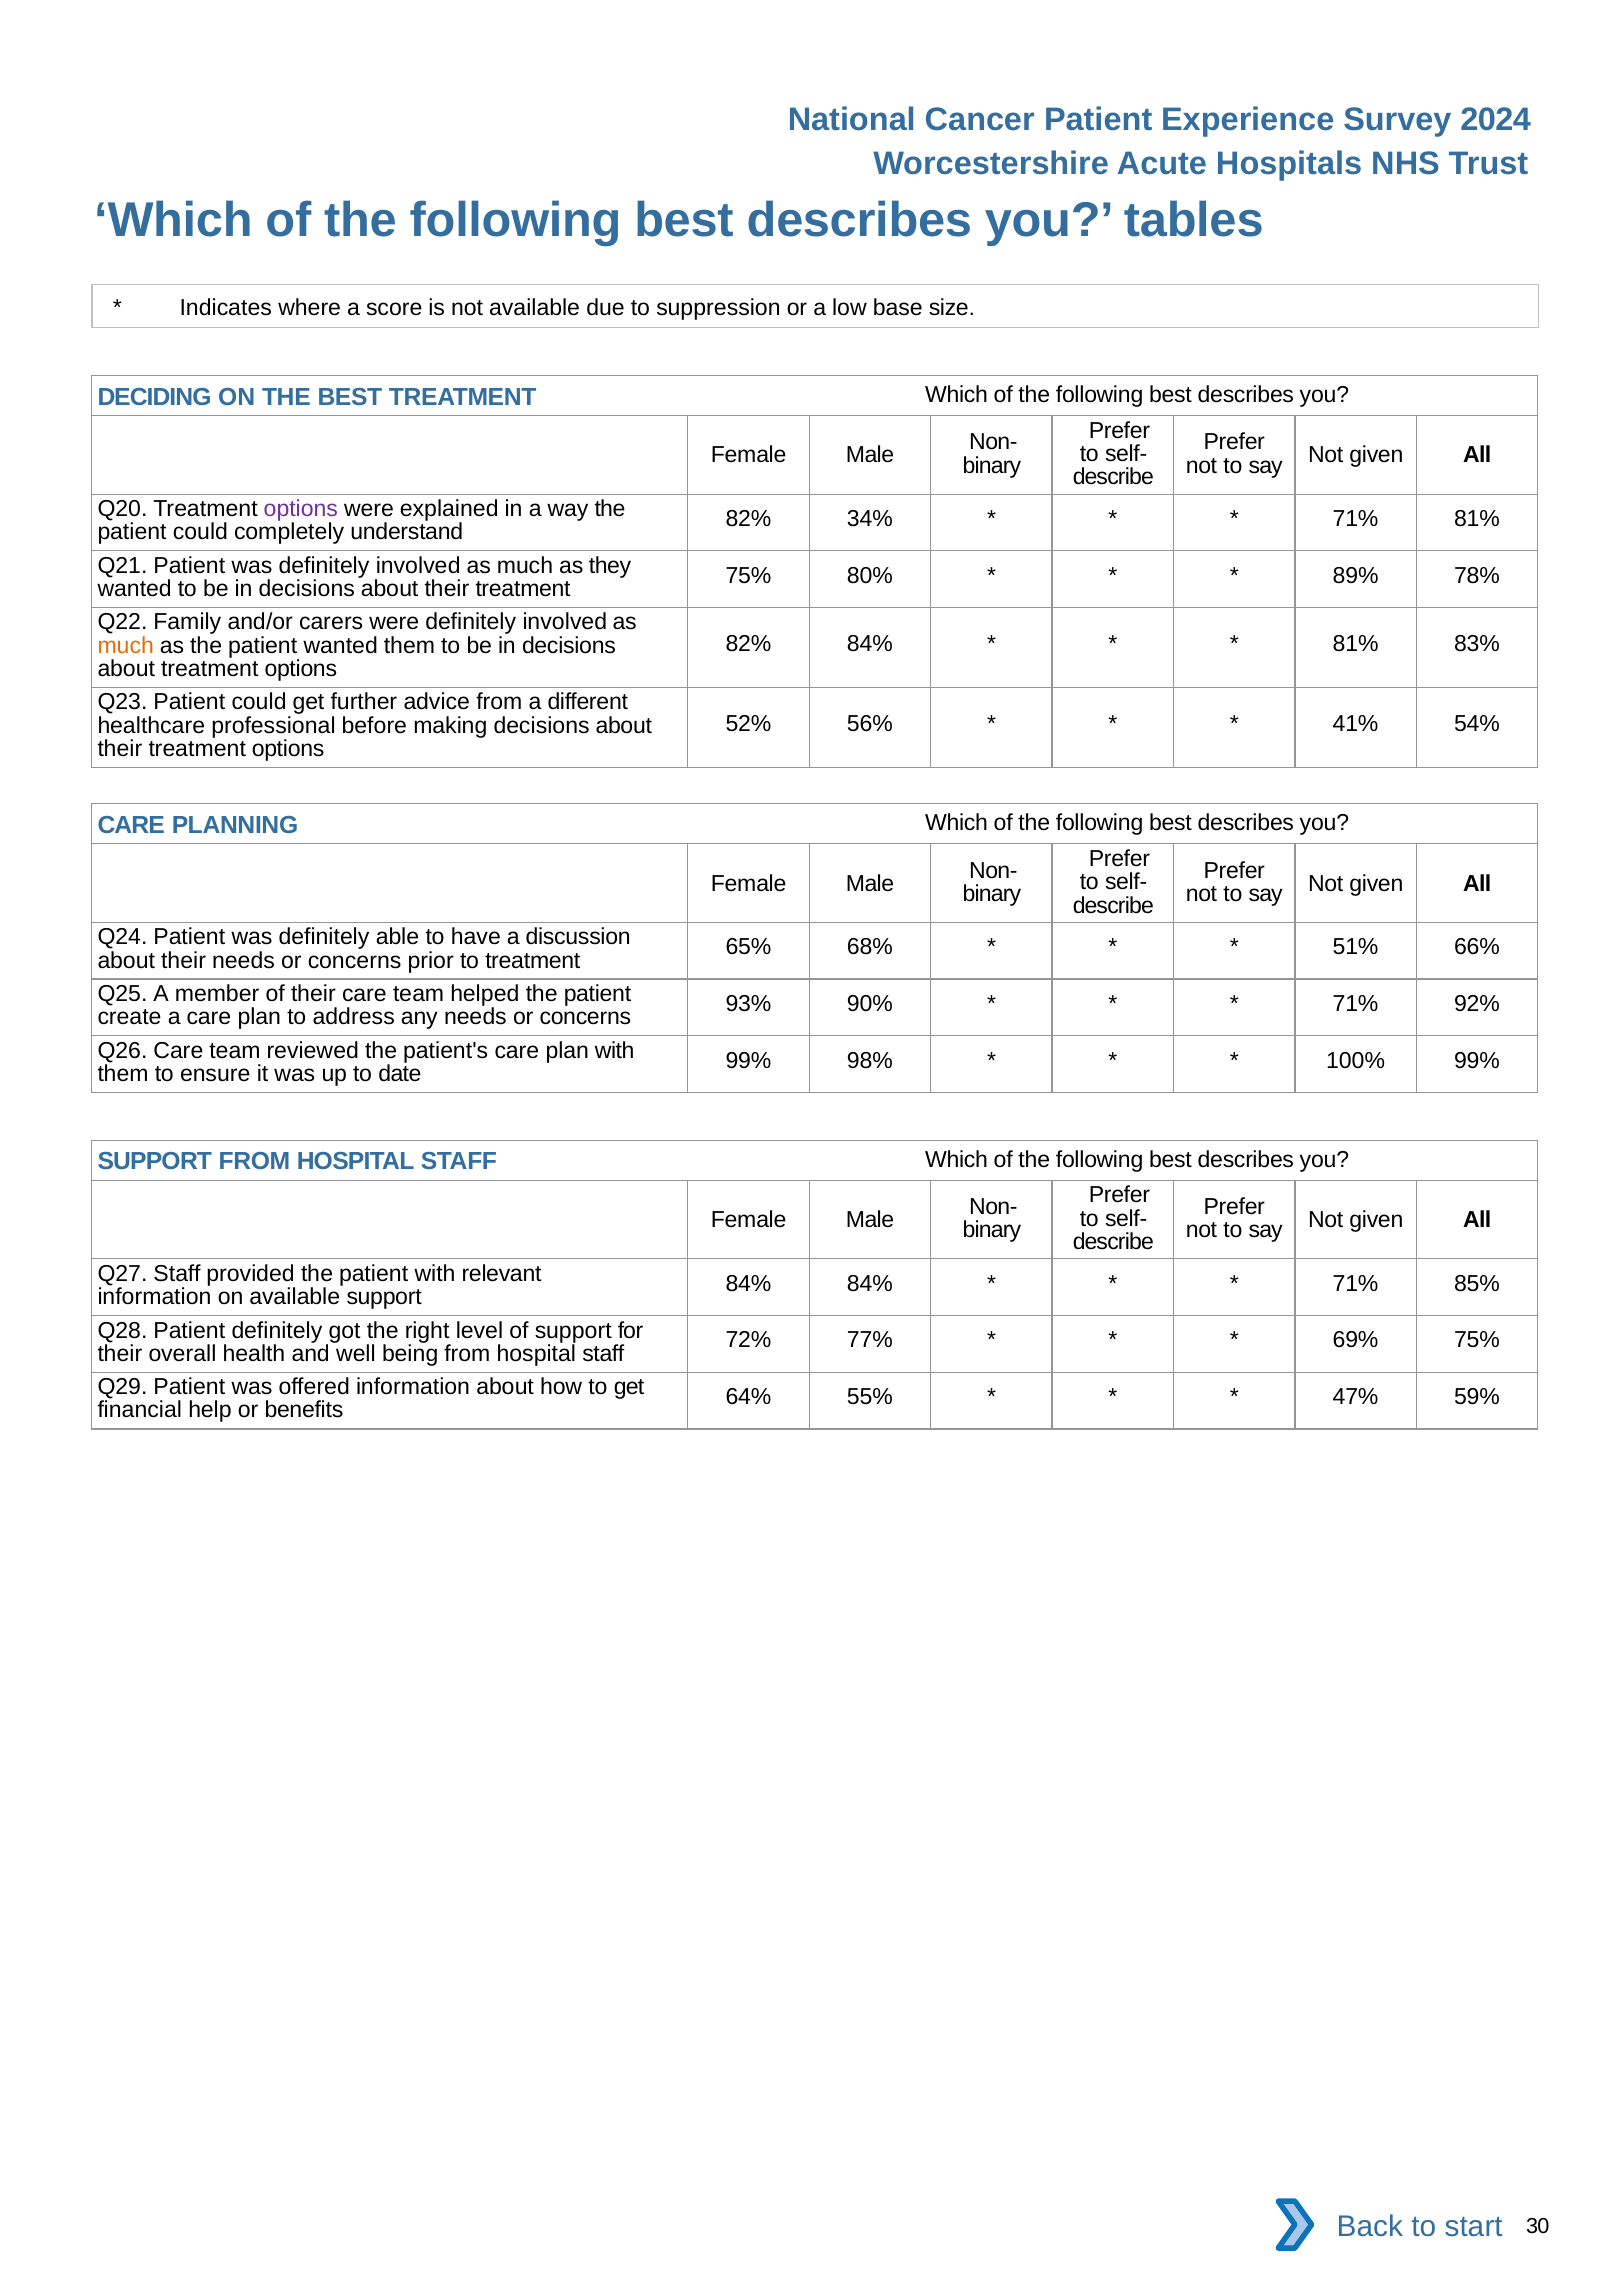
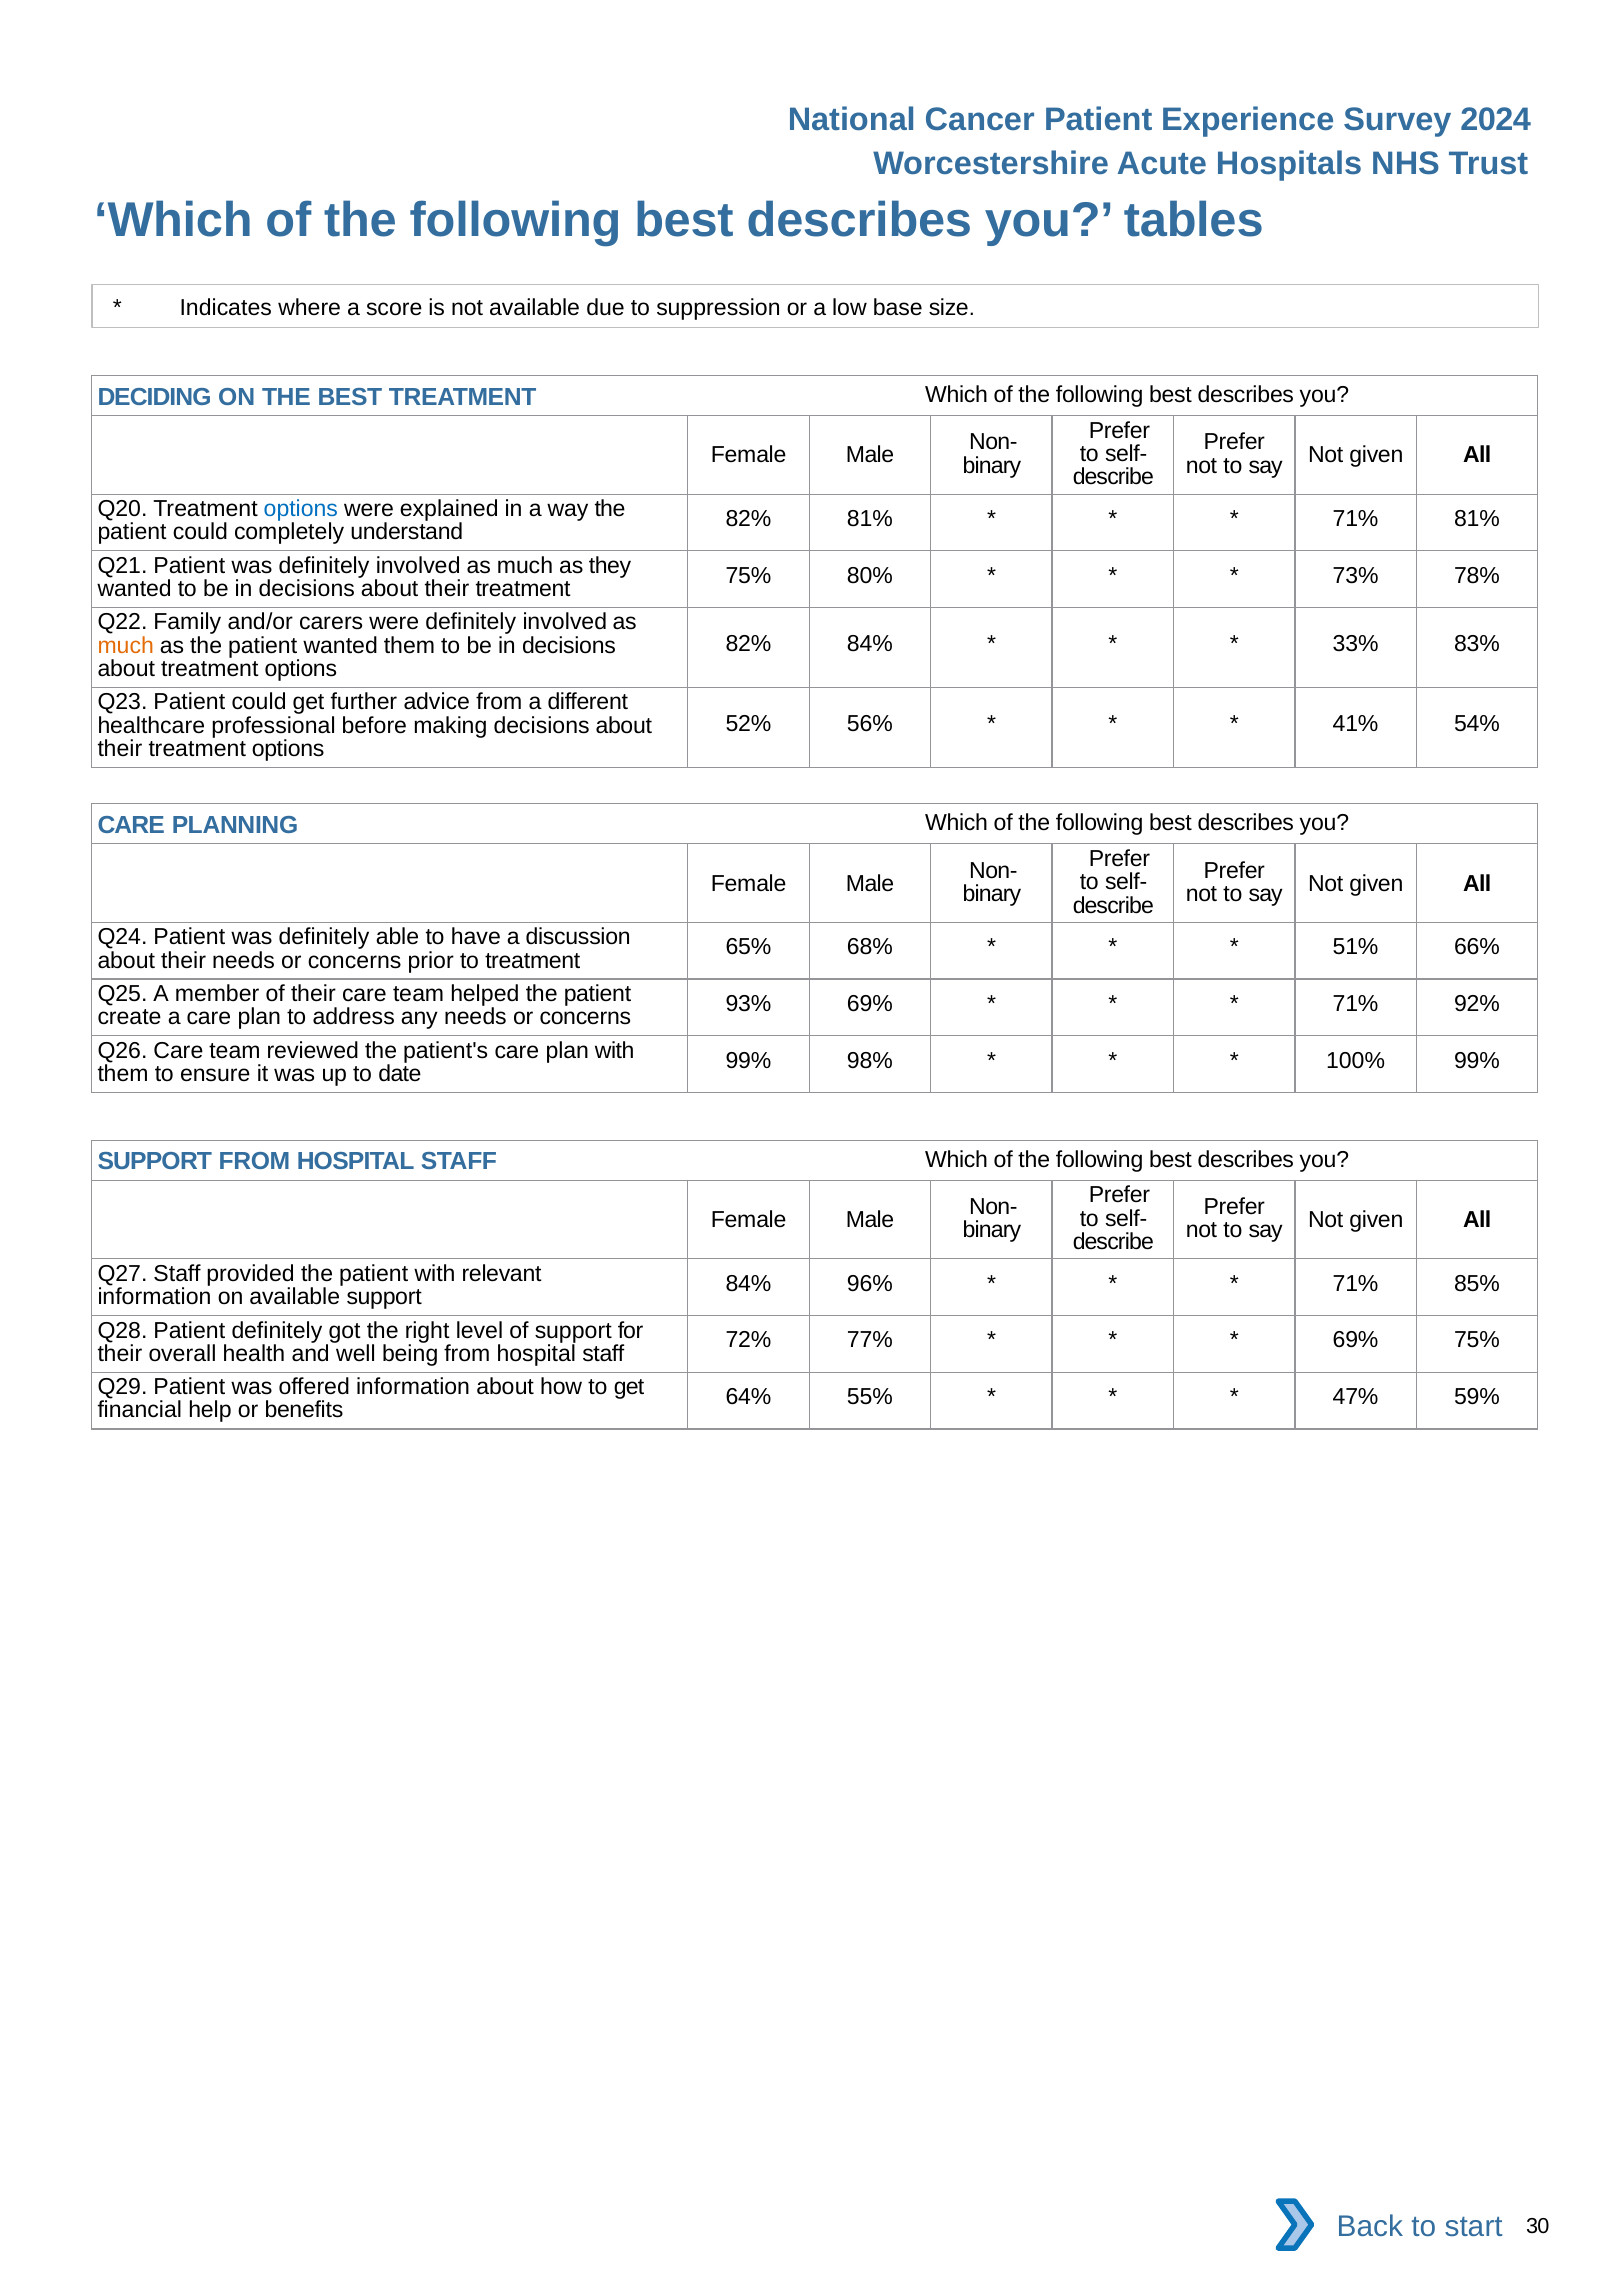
options at (301, 509) colour: purple -> blue
82% 34%: 34% -> 81%
89%: 89% -> 73%
81% at (1356, 644): 81% -> 33%
93% 90%: 90% -> 69%
84% 84%: 84% -> 96%
